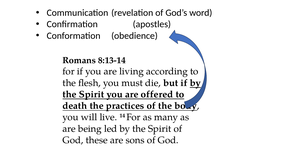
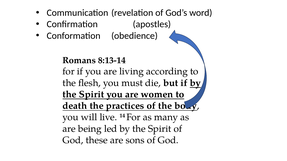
offered: offered -> women
